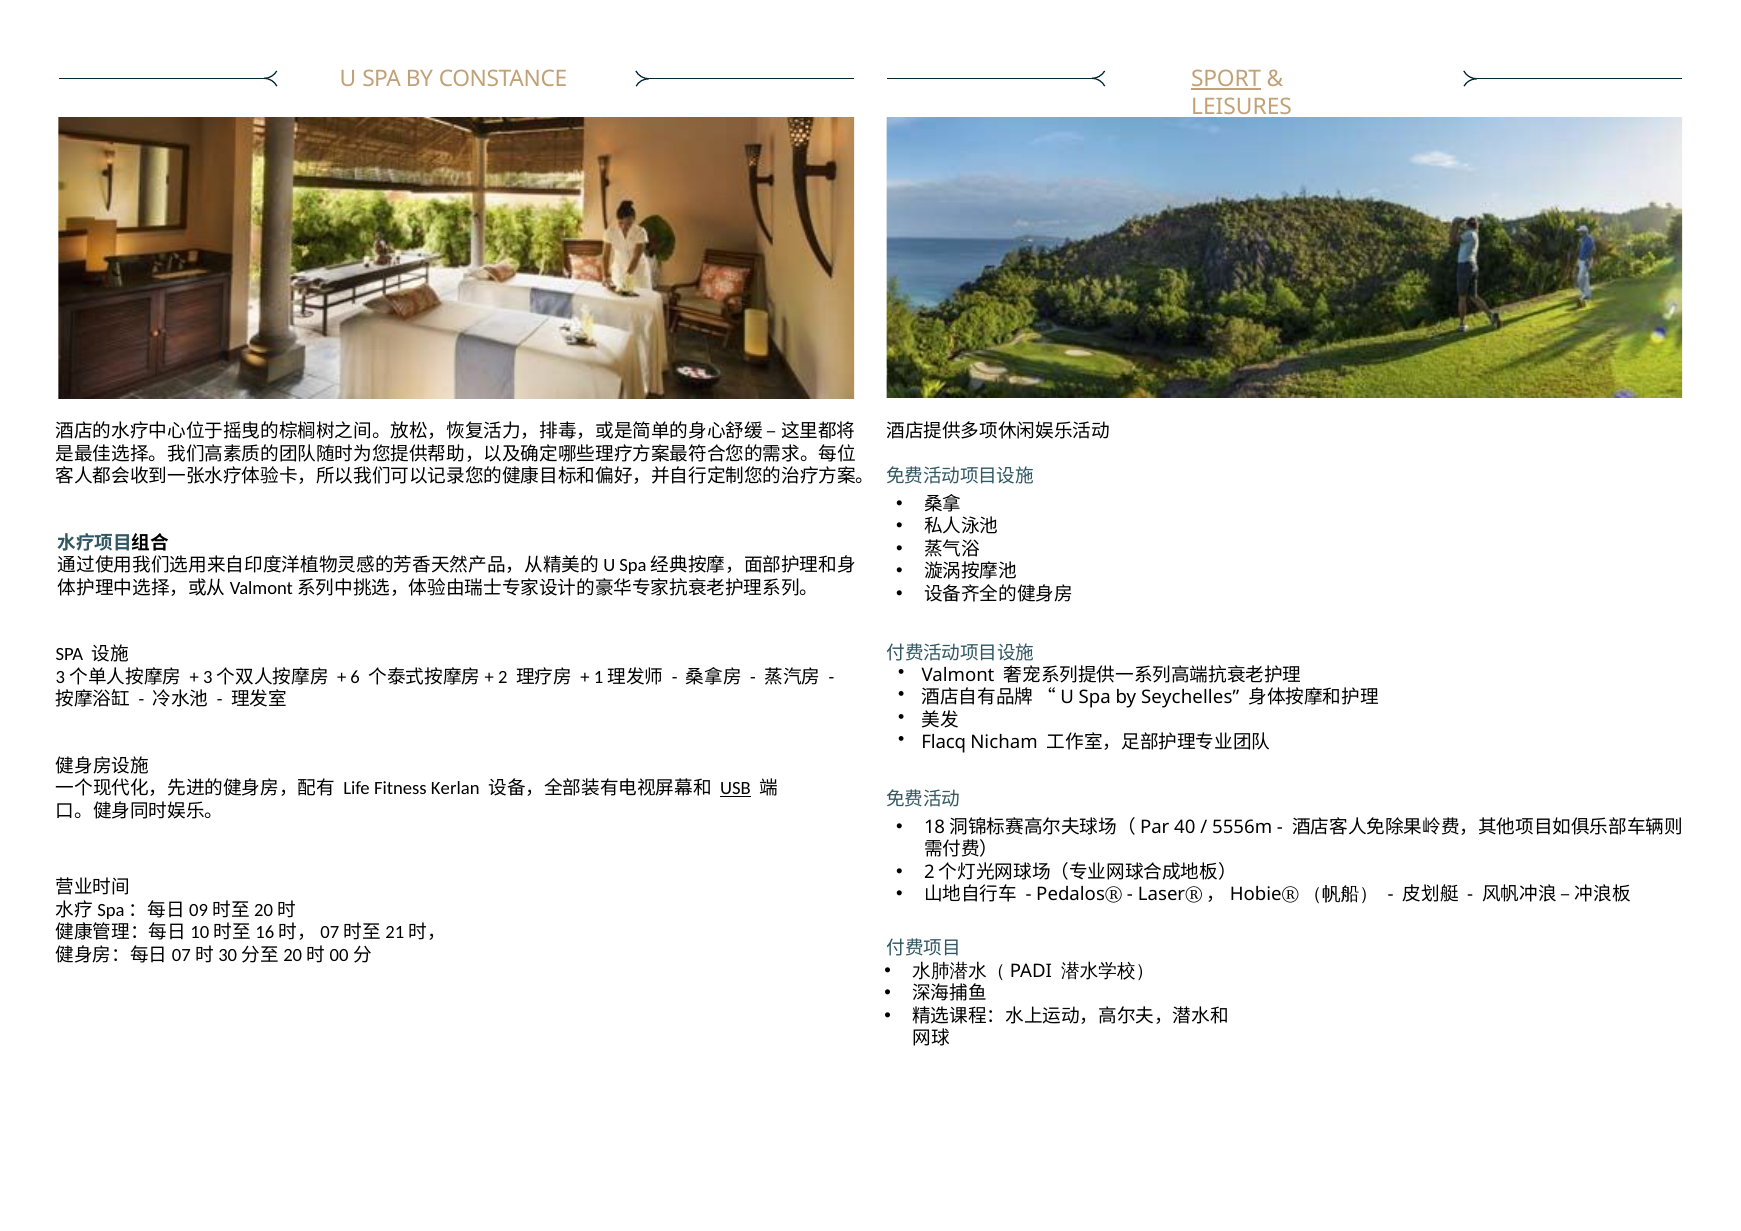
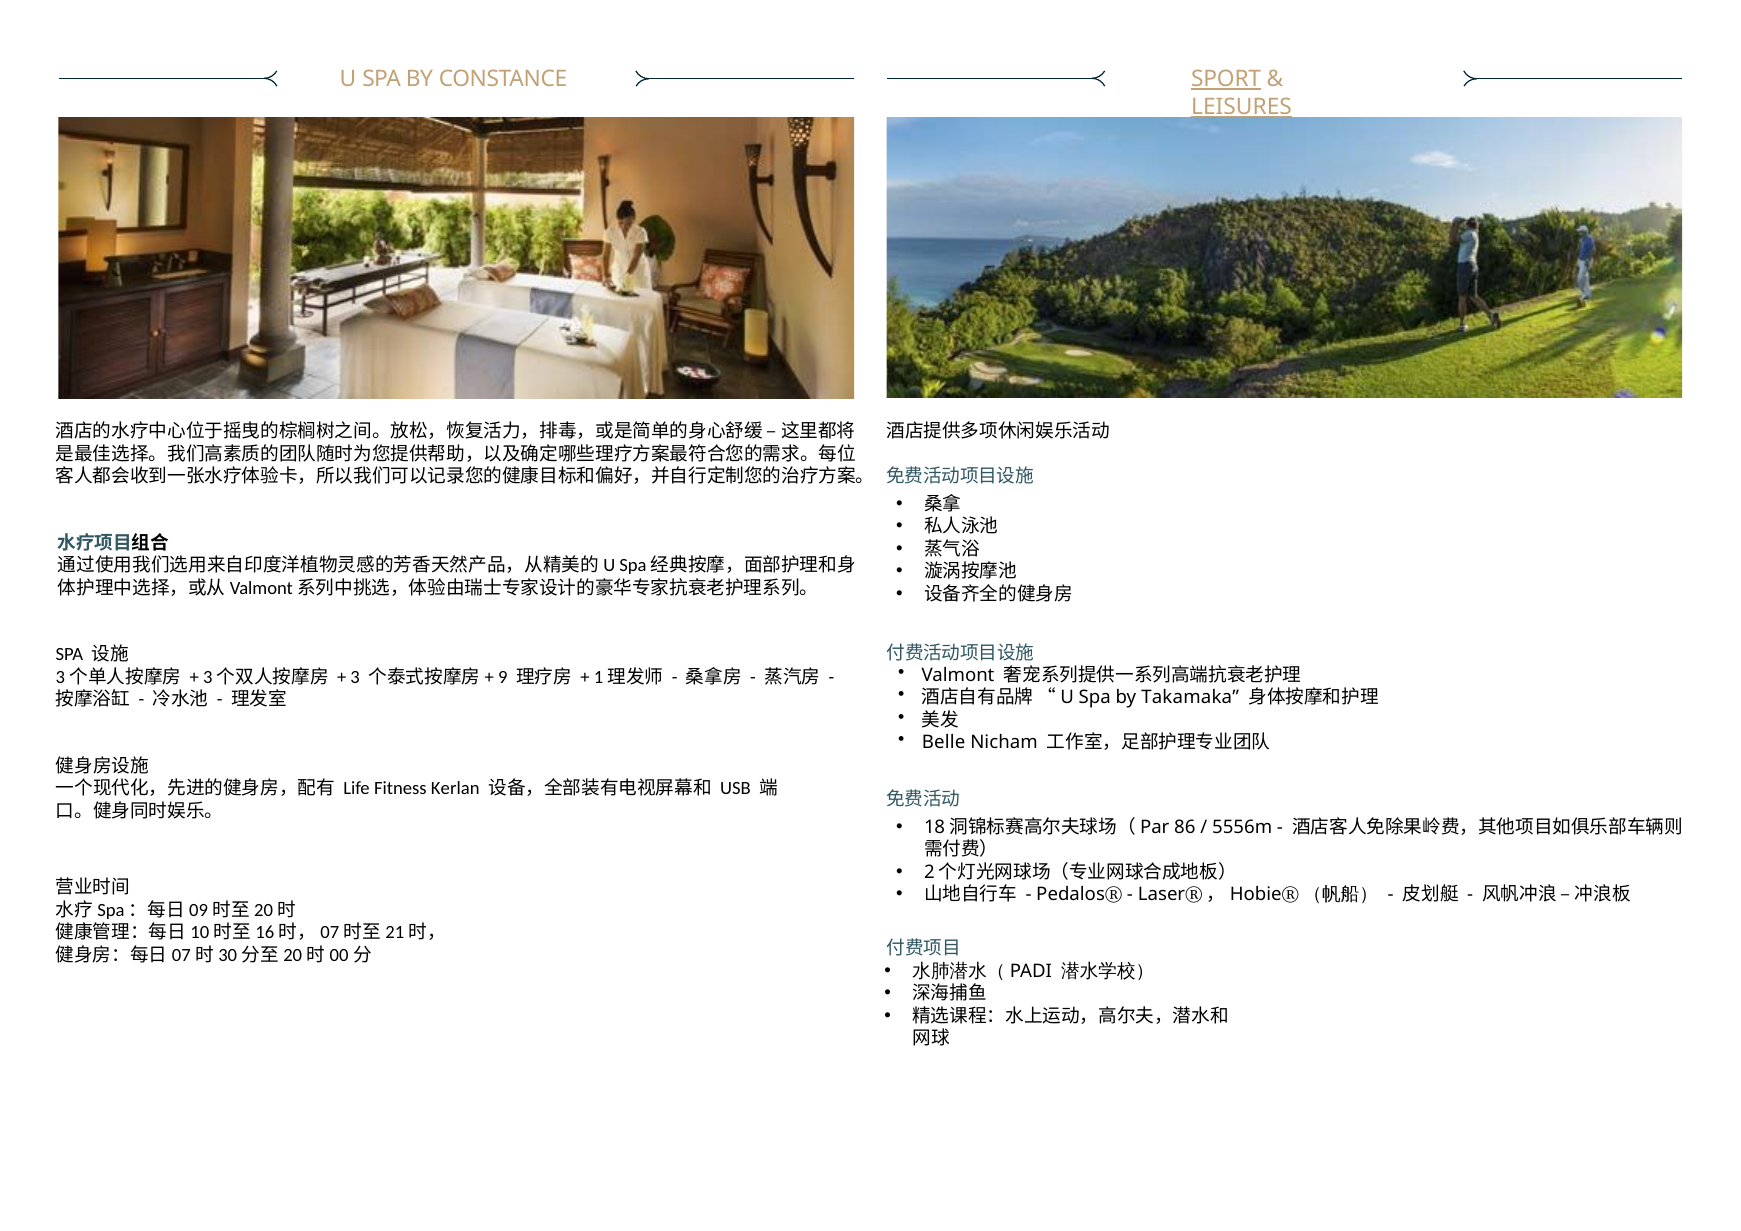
LEISURES underline: none -> present
6: 6 -> 3
2: 2 -> 9
Seychelles: Seychelles -> Takamaka
Flacq: Flacq -> Belle
USB underline: present -> none
40: 40 -> 86
